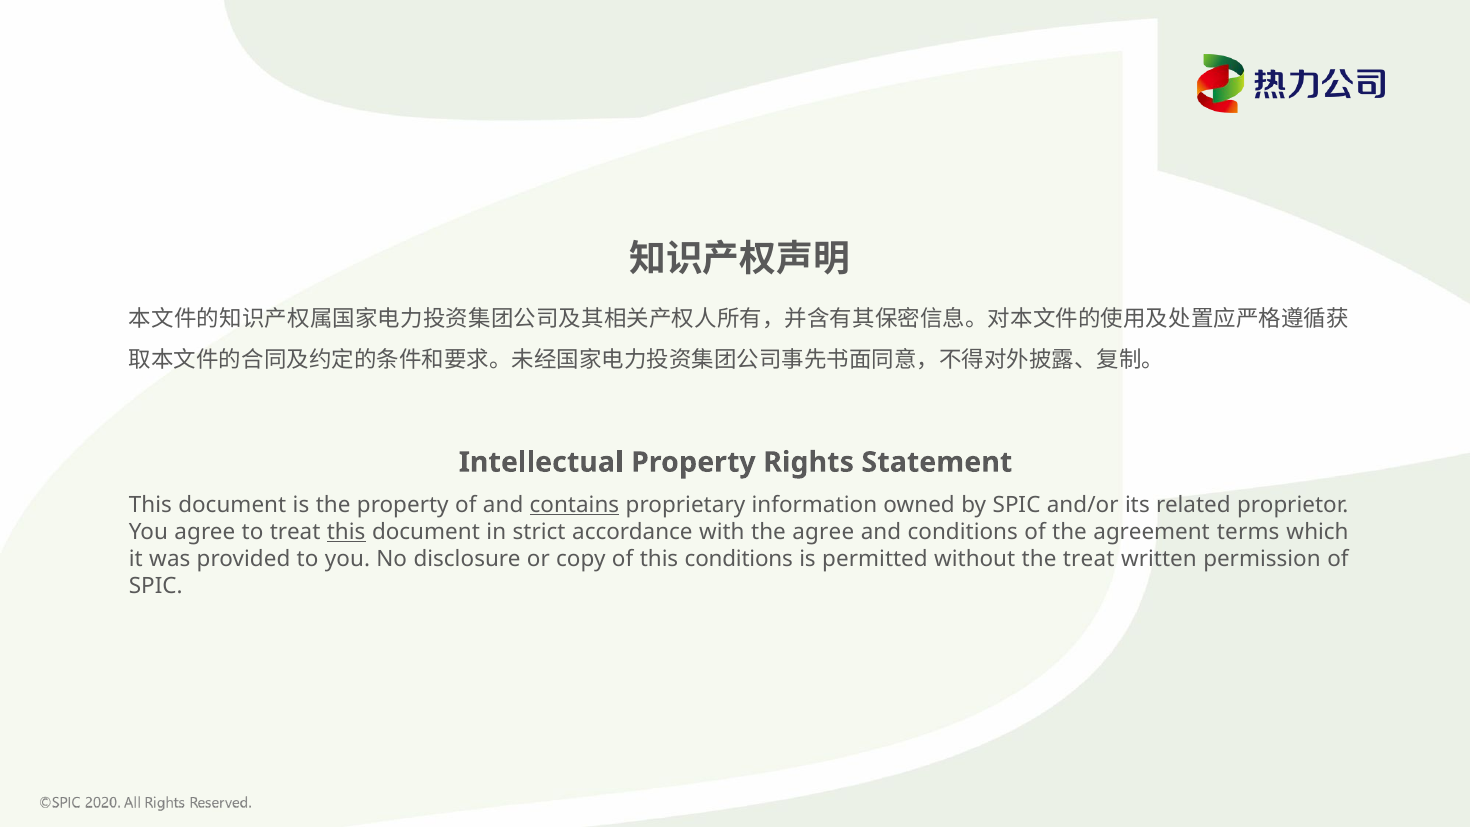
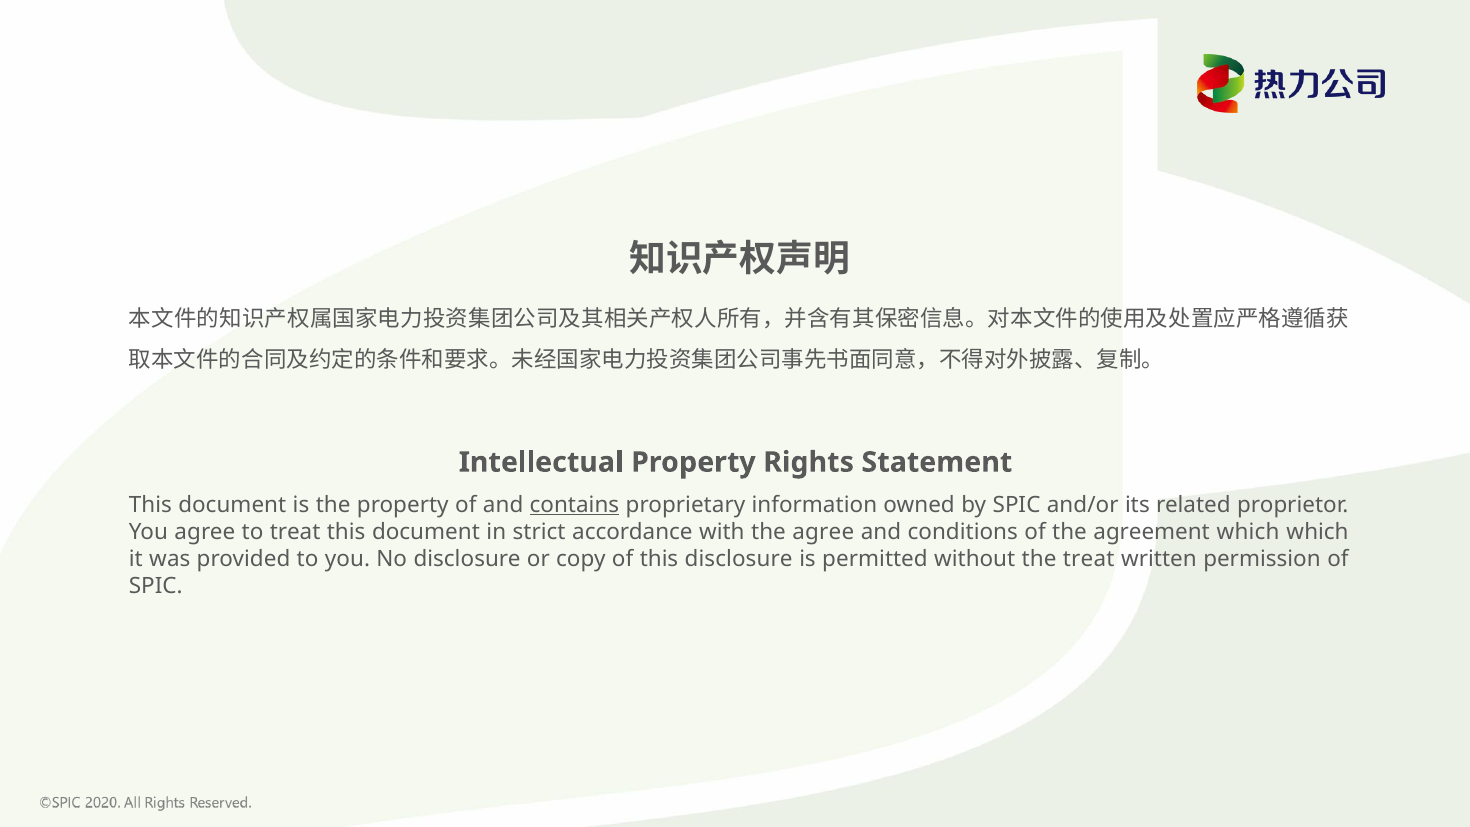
this at (346, 532) underline: present -> none
agreement terms: terms -> which
this conditions: conditions -> disclosure
